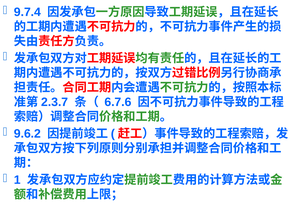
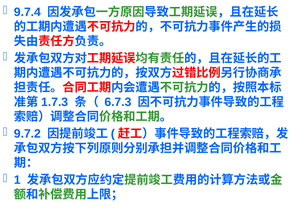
2.3.7: 2.3.7 -> 1.7.3
6.7.6: 6.7.6 -> 6.7.3
9.6.2: 9.6.2 -> 9.7.2
